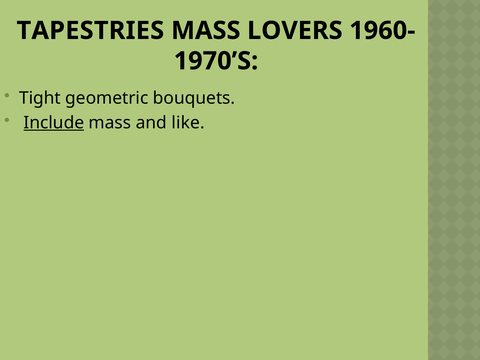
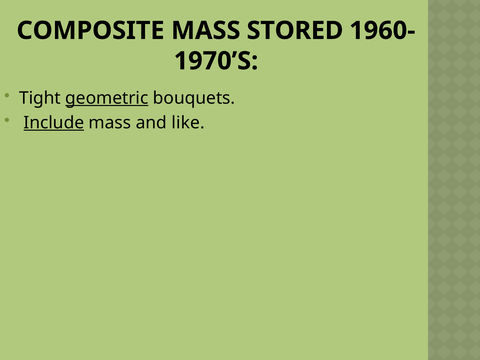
TAPESTRIES: TAPESTRIES -> COMPOSITE
LOVERS: LOVERS -> STORED
geometric underline: none -> present
